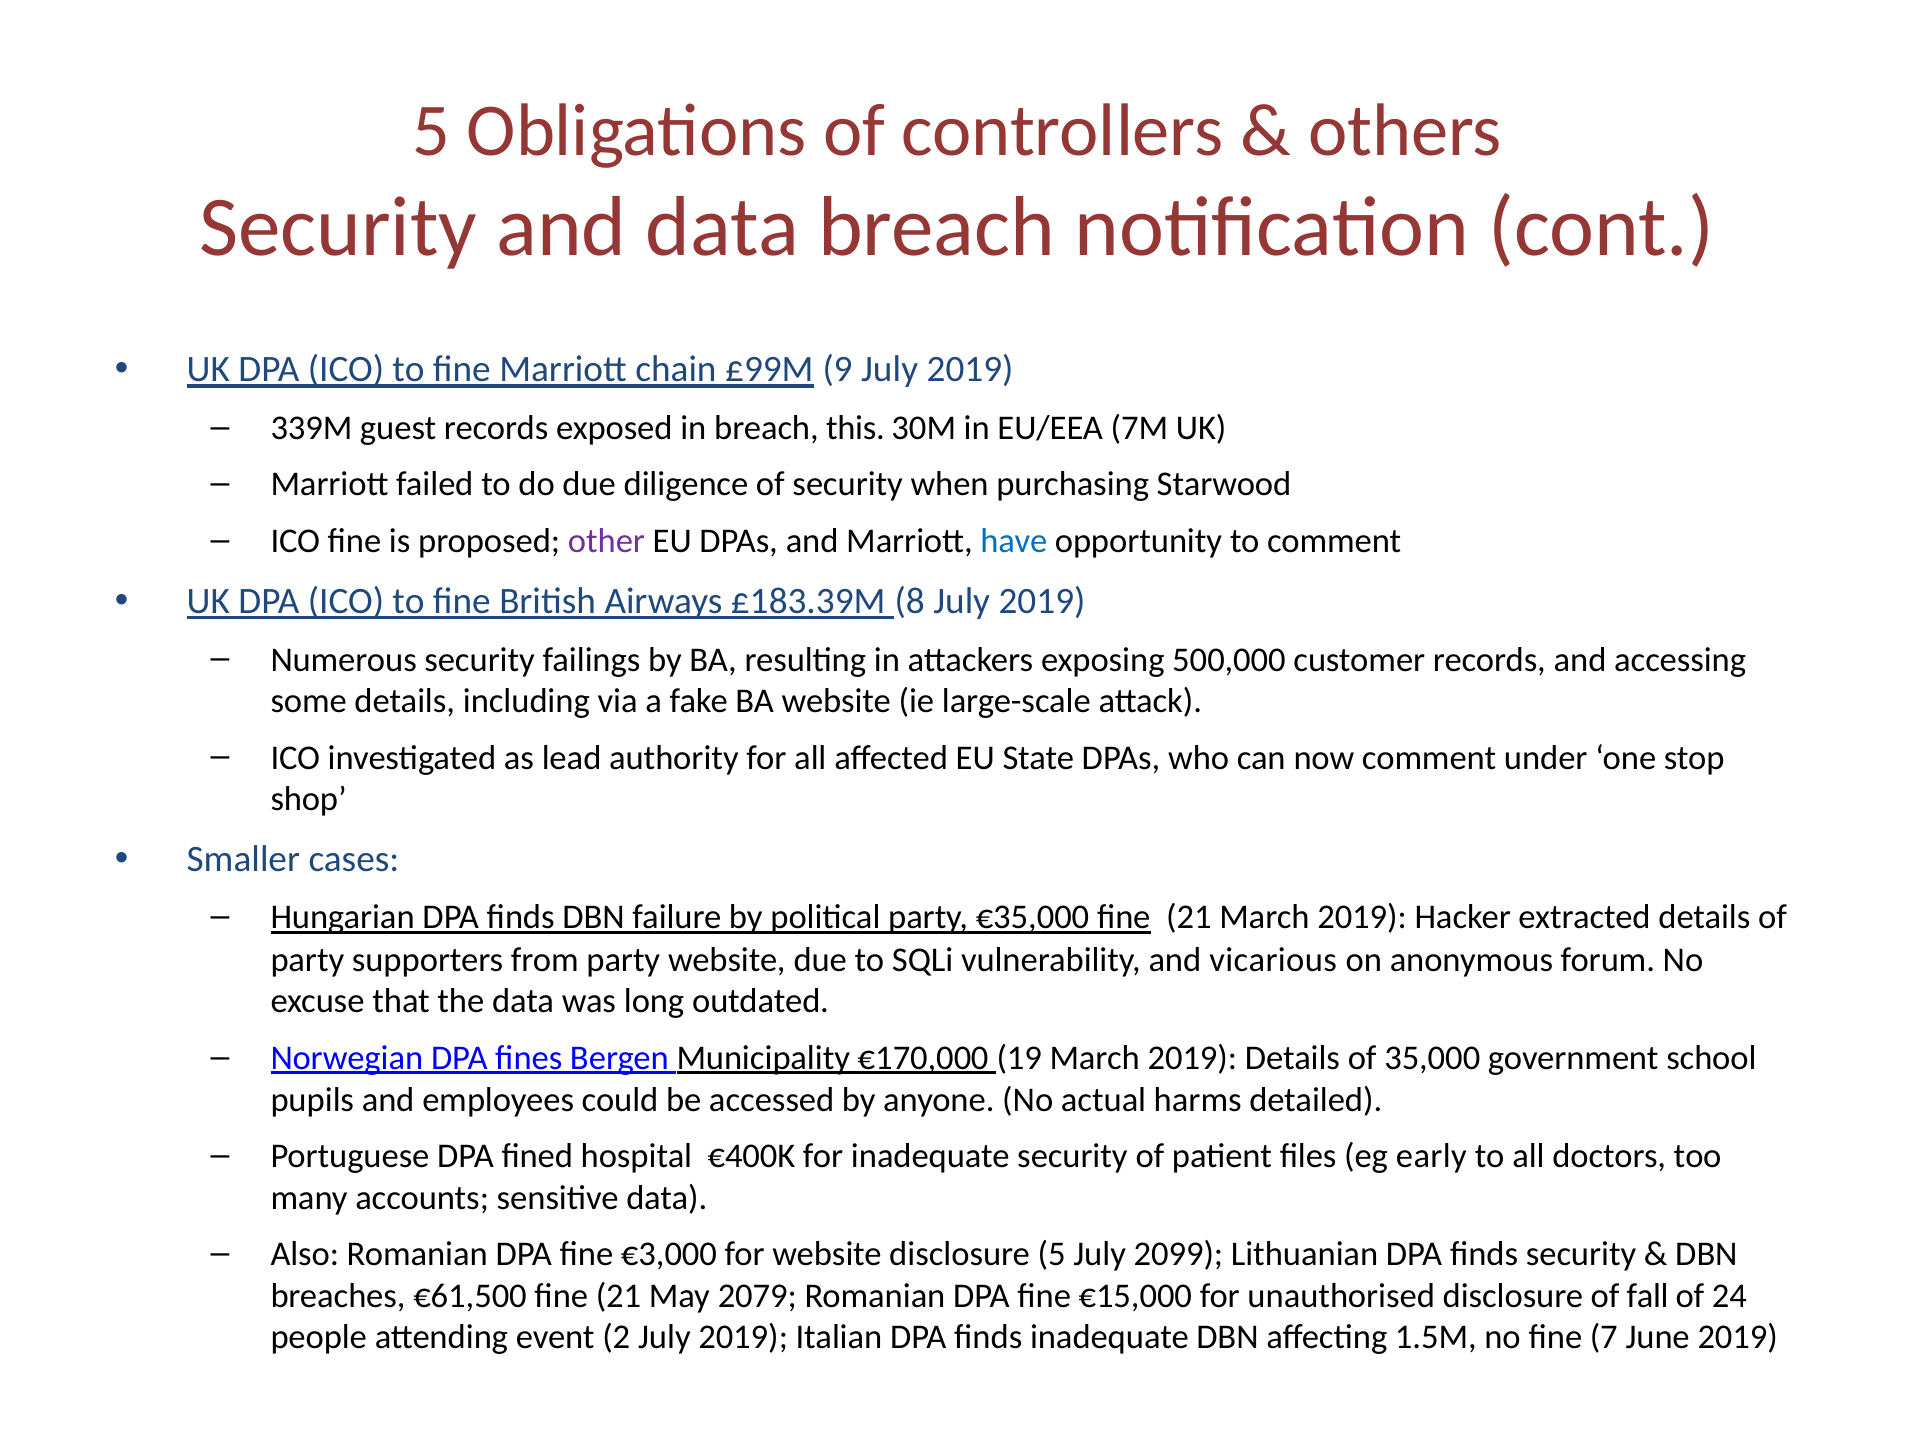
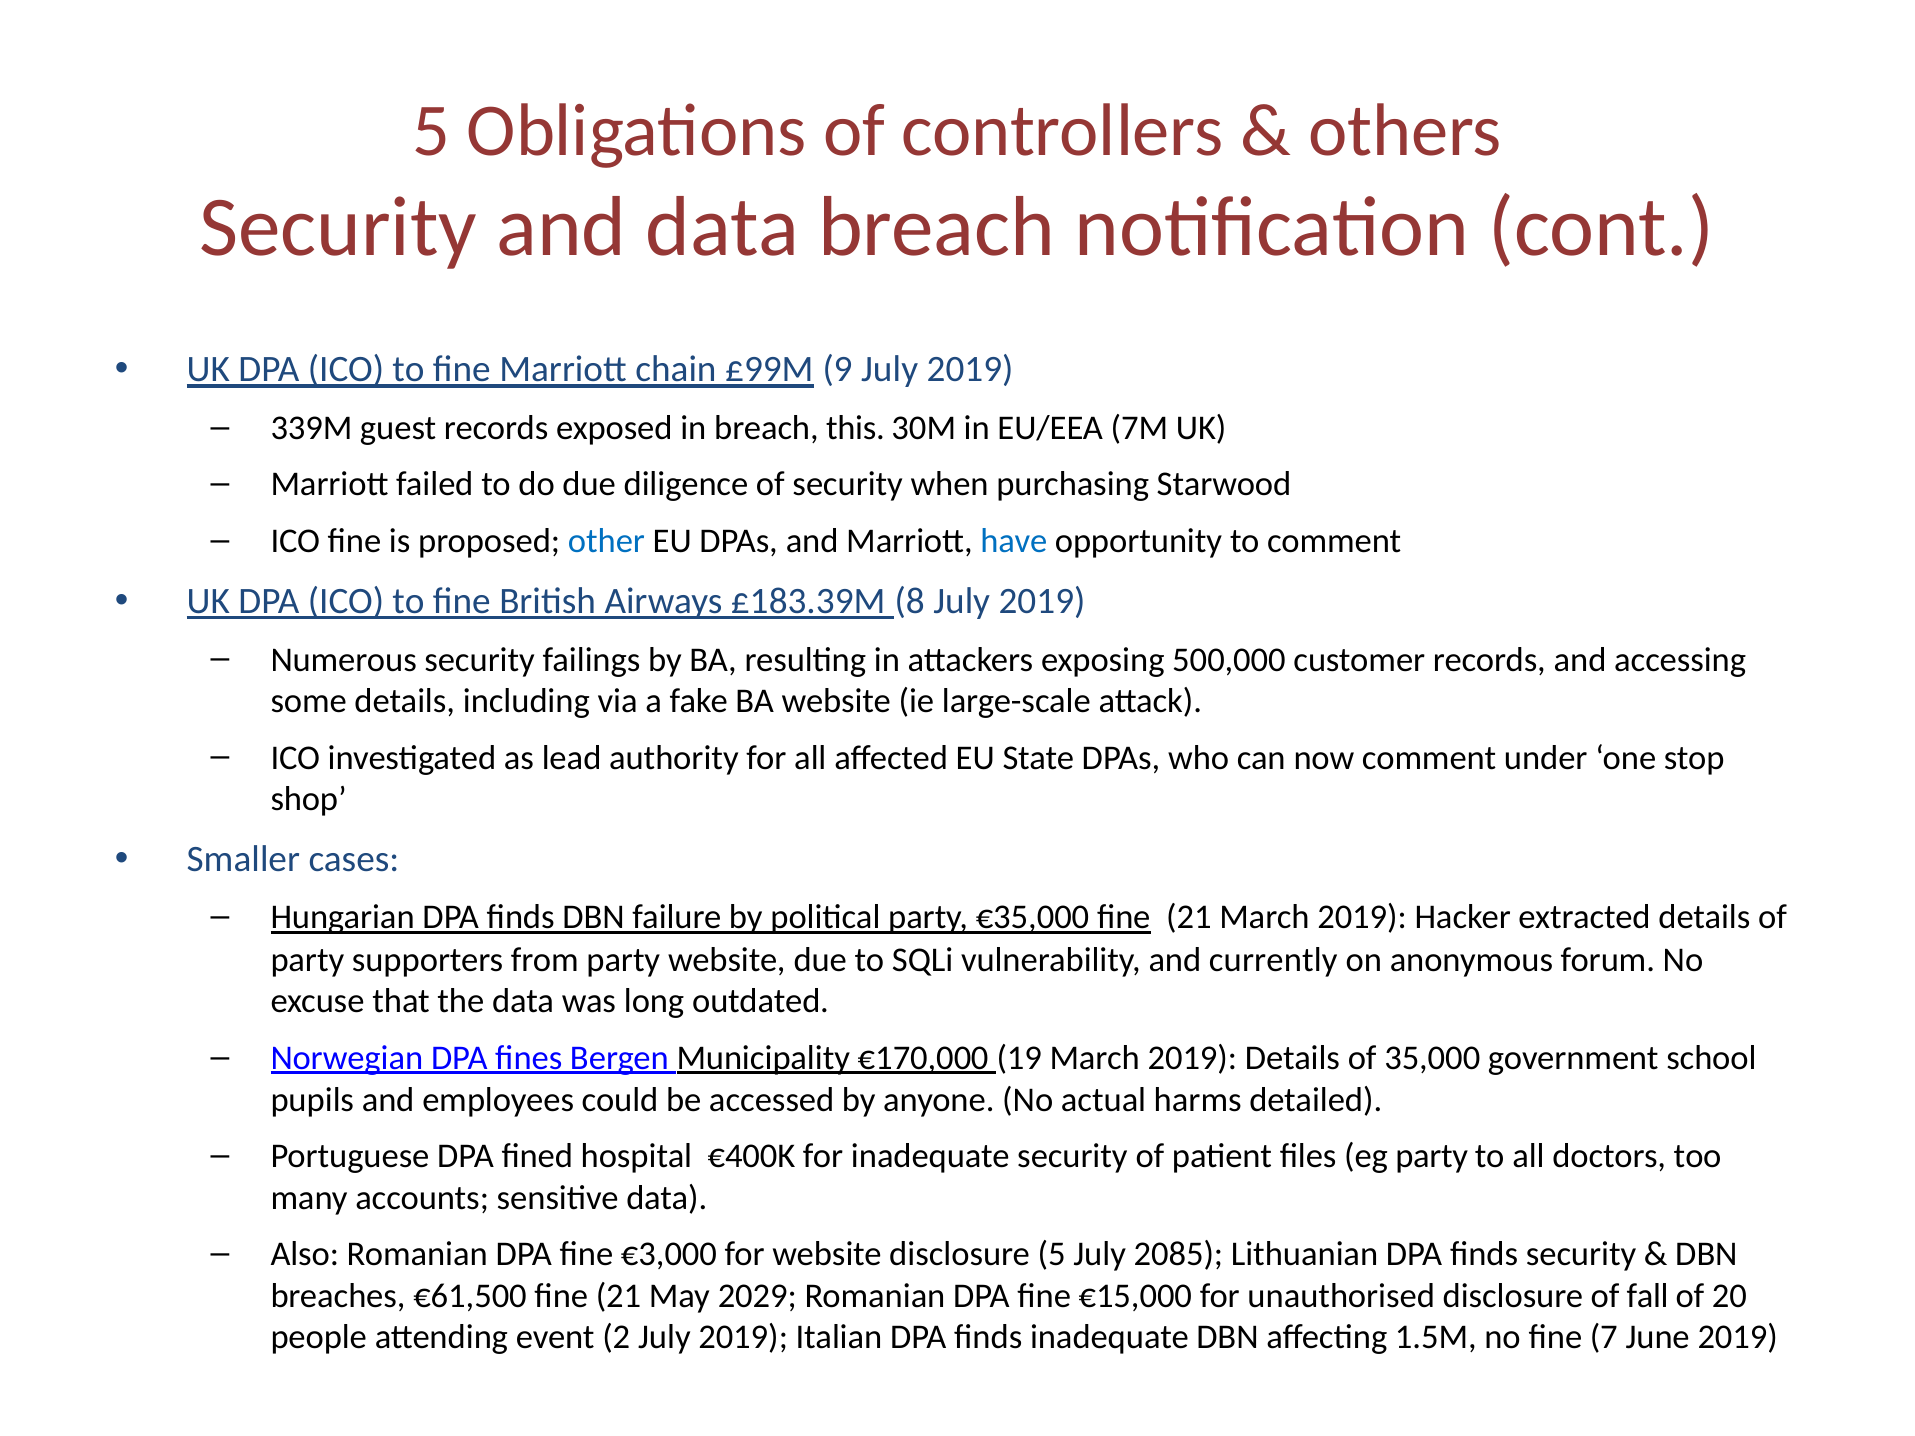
other colour: purple -> blue
vicarious: vicarious -> currently
eg early: early -> party
2099: 2099 -> 2085
2079: 2079 -> 2029
24: 24 -> 20
